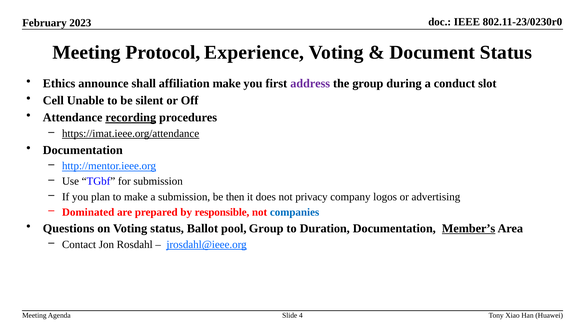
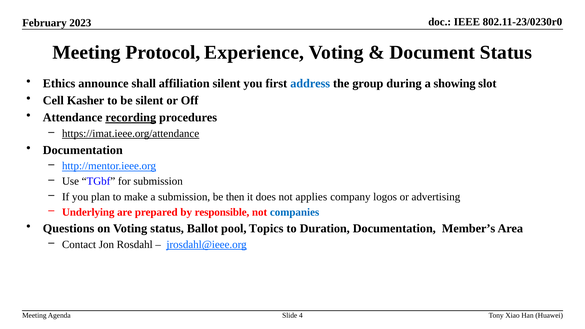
affiliation make: make -> silent
address colour: purple -> blue
conduct: conduct -> showing
Unable: Unable -> Kasher
privacy: privacy -> applies
Dominated: Dominated -> Underlying
pool Group: Group -> Topics
Member’s underline: present -> none
